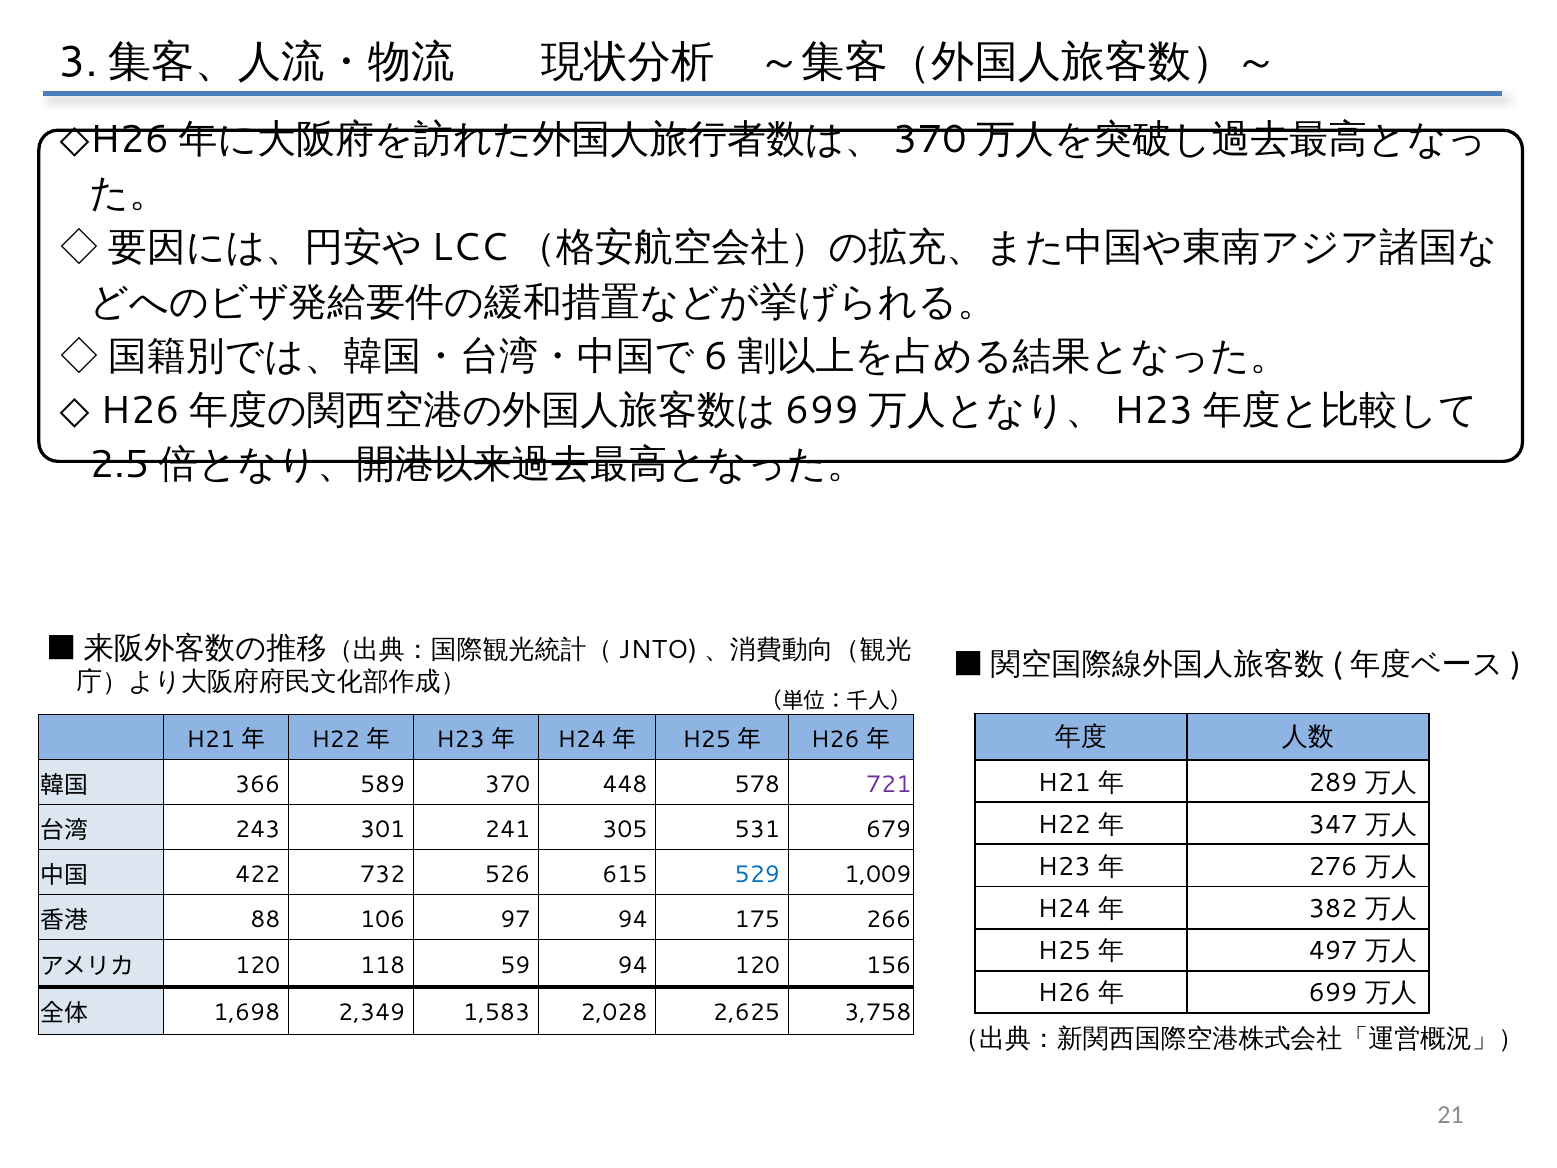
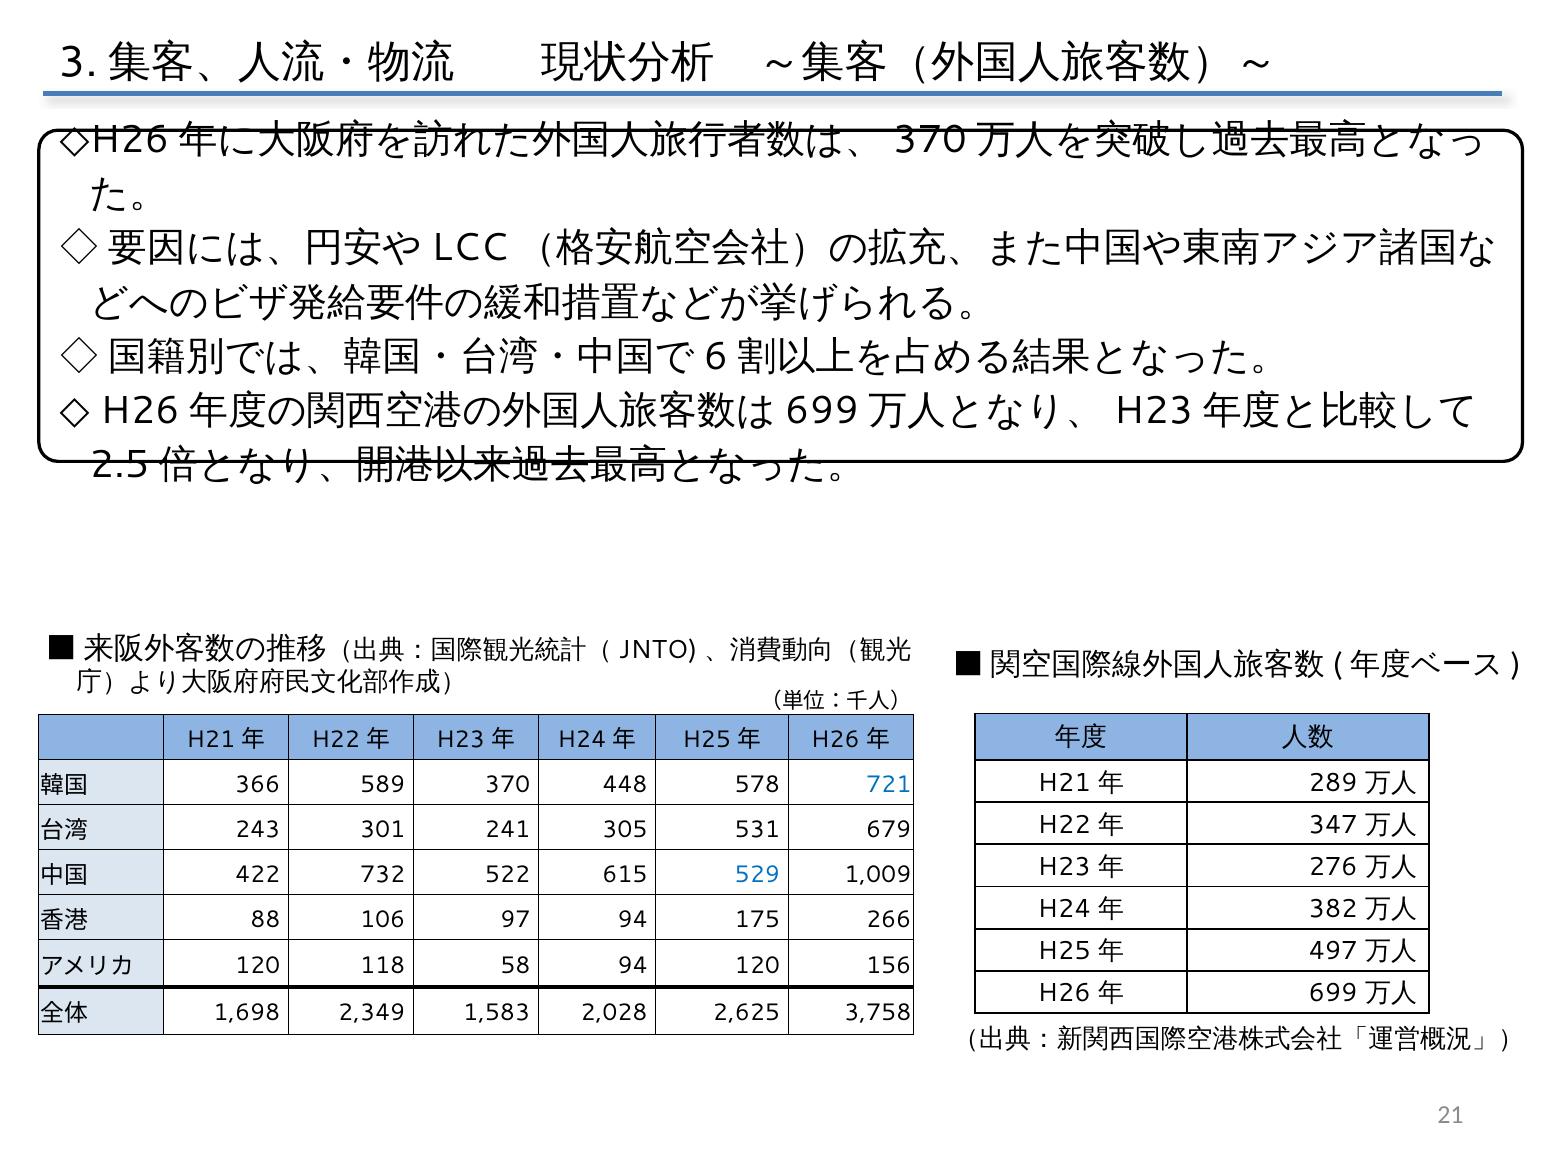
721 colour: purple -> blue
526: 526 -> 522
59: 59 -> 58
